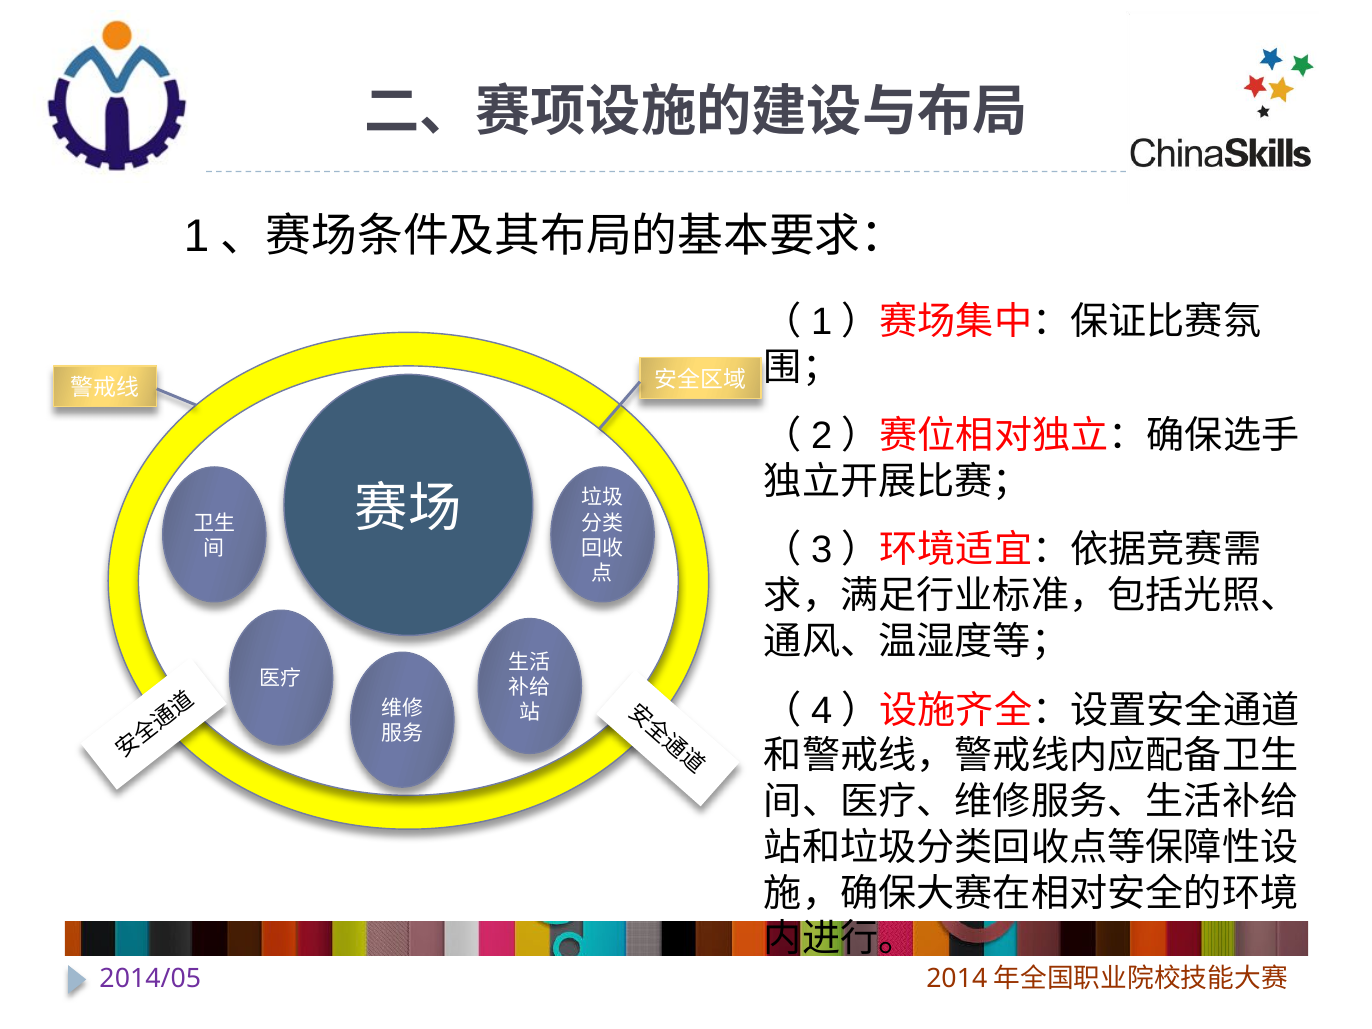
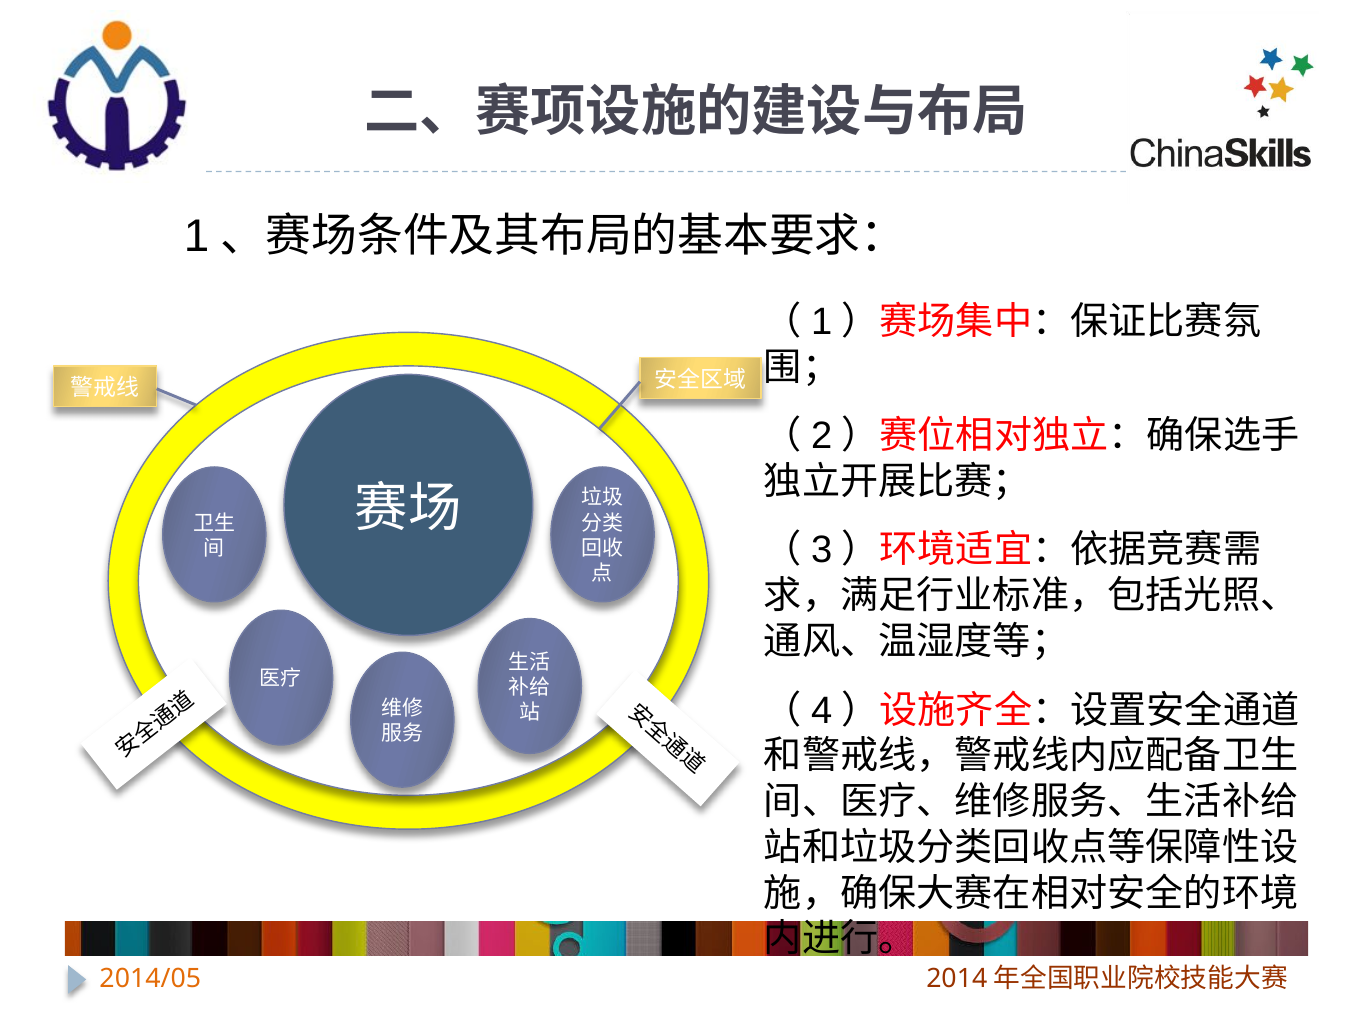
2014/05 colour: purple -> orange
